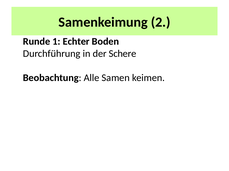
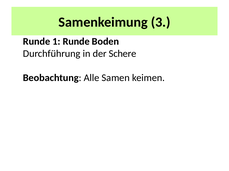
2: 2 -> 3
1 Echter: Echter -> Runde
